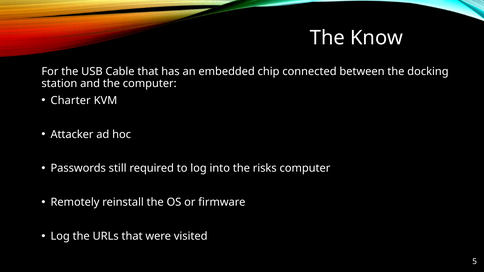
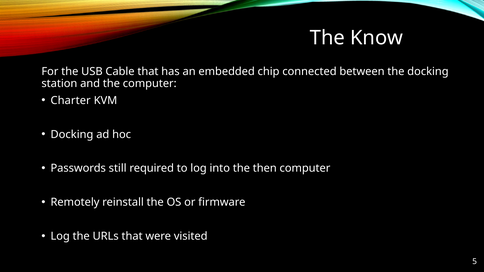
Attacker at (72, 134): Attacker -> Docking
risks: risks -> then
